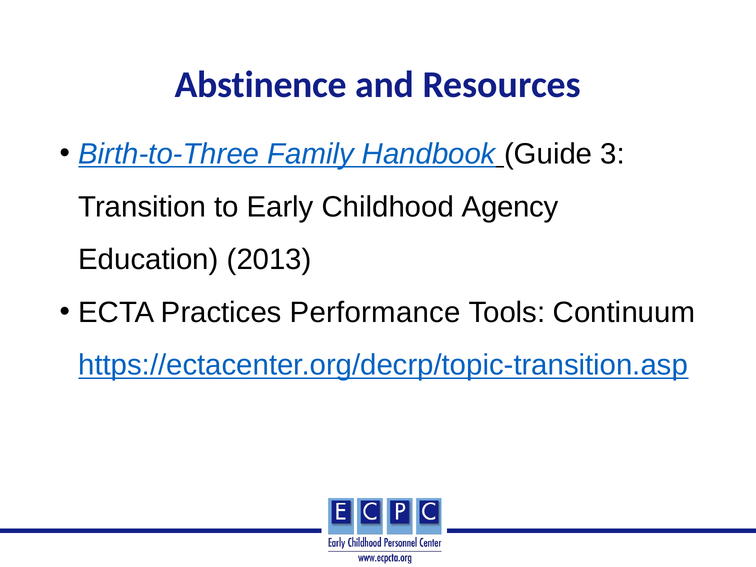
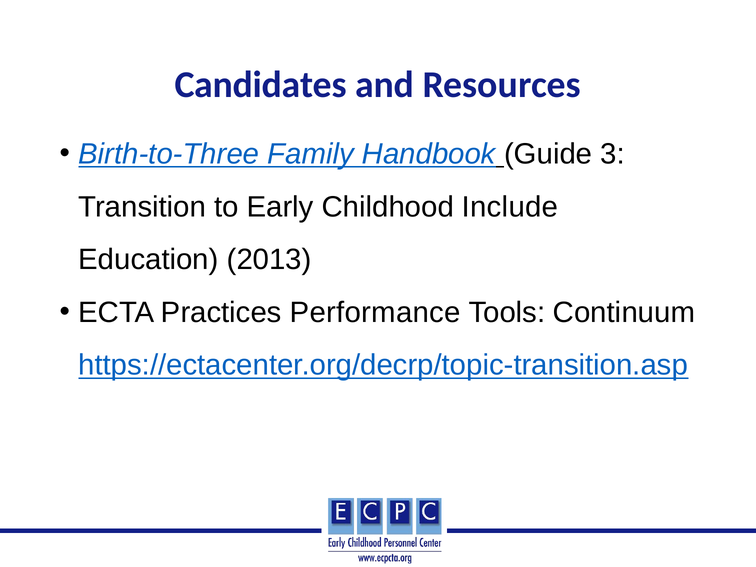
Abstinence: Abstinence -> Candidates
Agency: Agency -> Include
